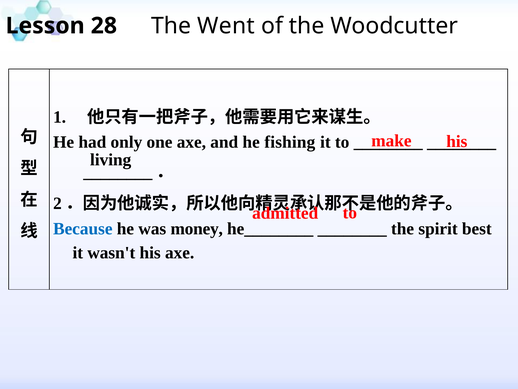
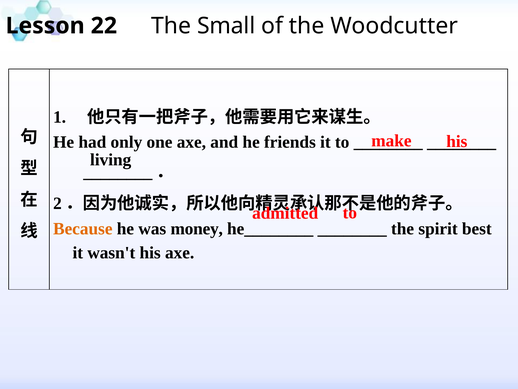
28: 28 -> 22
Went: Went -> Small
fishing: fishing -> friends
Because colour: blue -> orange
